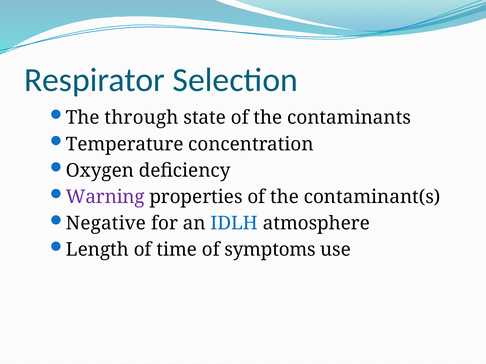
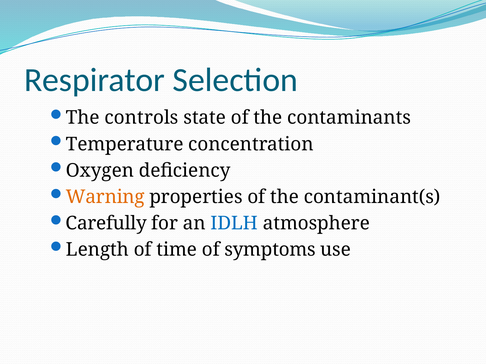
through: through -> controls
Warning colour: purple -> orange
Negative: Negative -> Carefully
